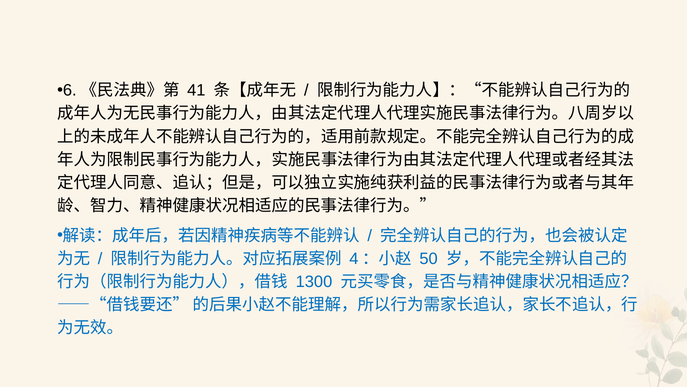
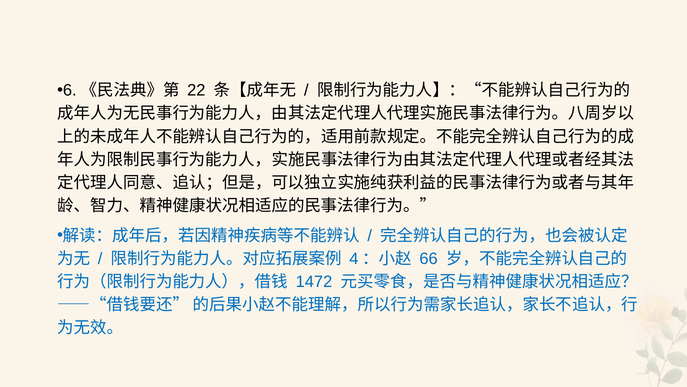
41: 41 -> 22
50: 50 -> 66
1300: 1300 -> 1472
